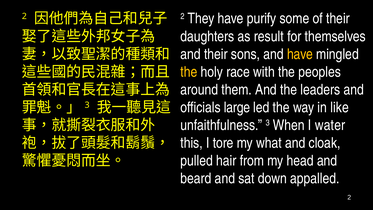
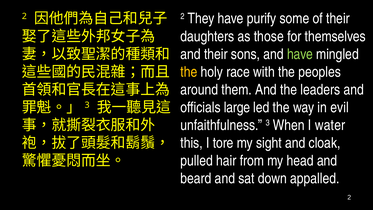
result: result -> those
have at (300, 54) colour: yellow -> light green
like: like -> evil
what: what -> sight
